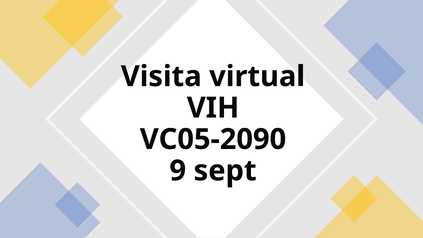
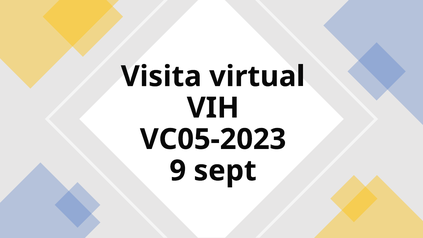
VC05-2090: VC05-2090 -> VC05-2023
